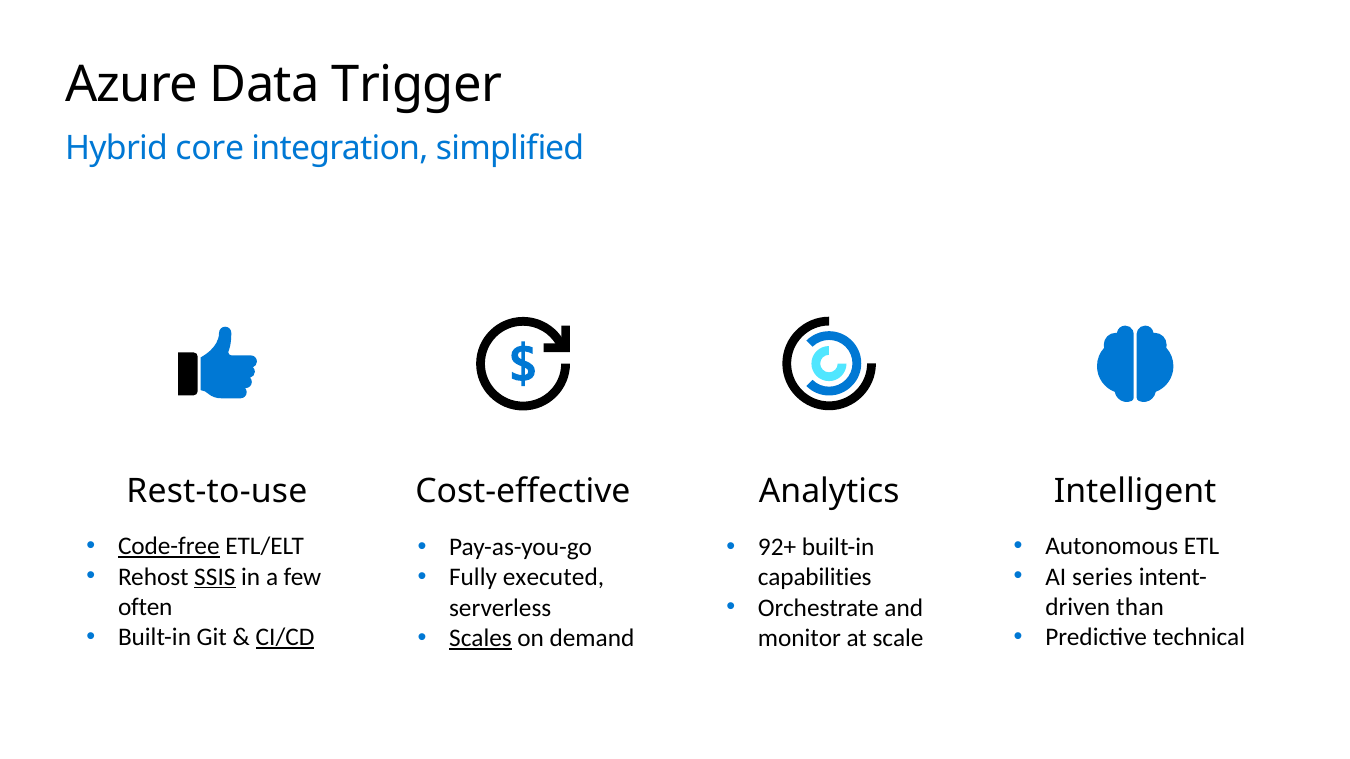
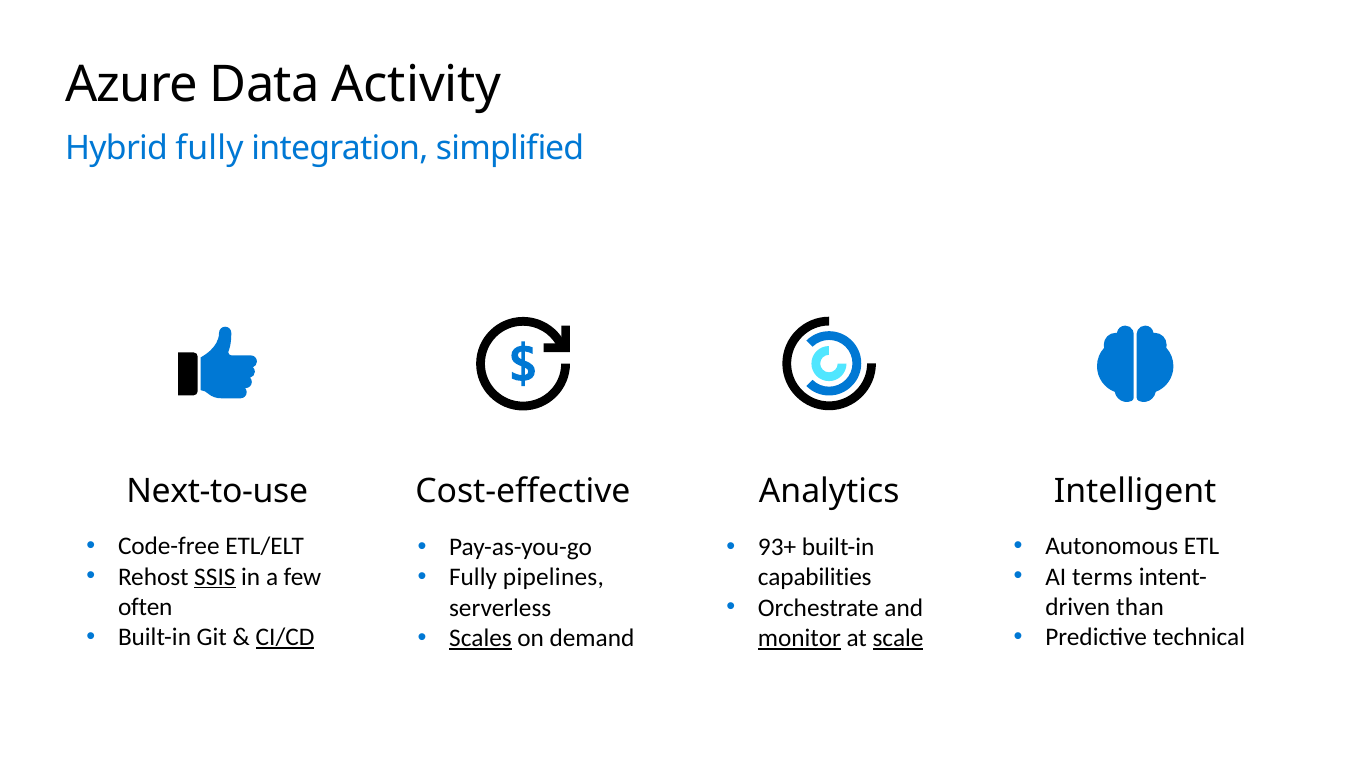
Trigger: Trigger -> Activity
Hybrid core: core -> fully
Rest-to-use: Rest-to-use -> Next-to-use
Code-free underline: present -> none
92+: 92+ -> 93+
series: series -> terms
executed: executed -> pipelines
monitor underline: none -> present
scale underline: none -> present
